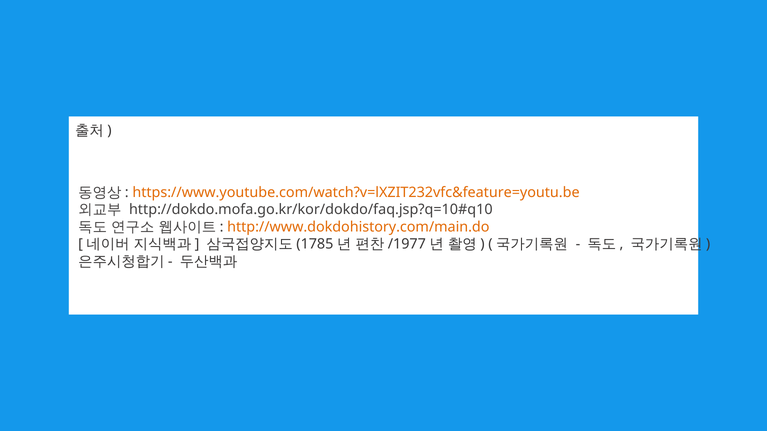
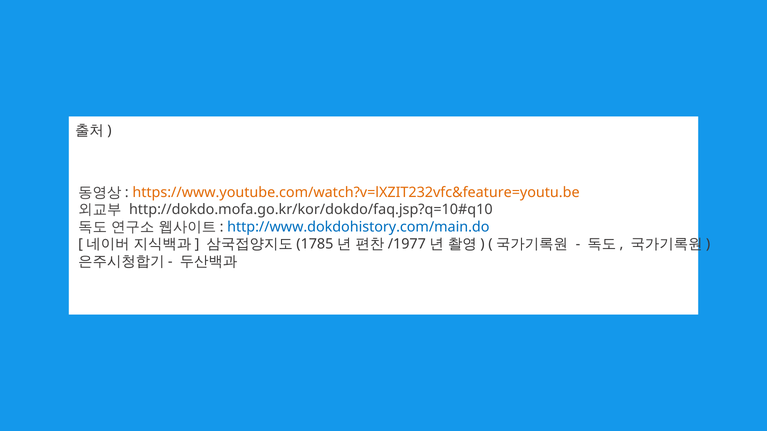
http://www.dokdohistory.com/main.do colour: orange -> blue
